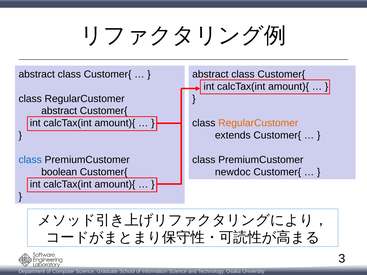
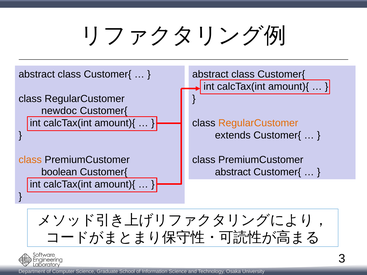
abstract at (59, 111): abstract -> newdoc
class at (30, 160) colour: blue -> orange
newdoc at (233, 172): newdoc -> abstract
